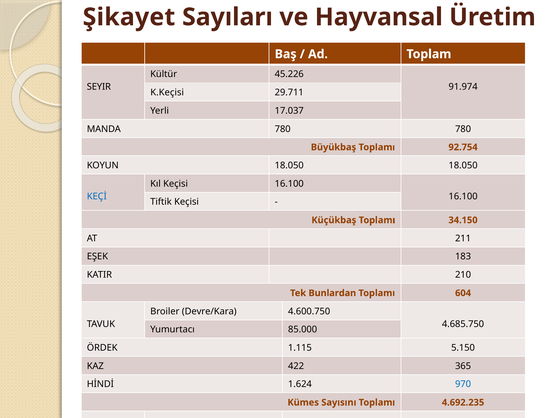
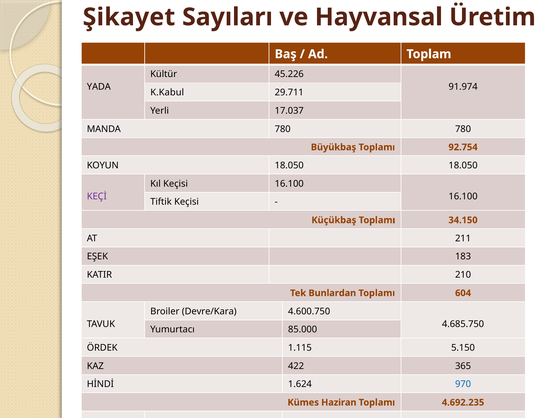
SEYIR: SEYIR -> YADA
K.Keçisi: K.Keçisi -> K.Kabul
KEÇİ colour: blue -> purple
Sayısını: Sayısını -> Haziran
